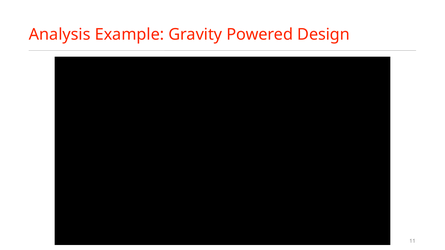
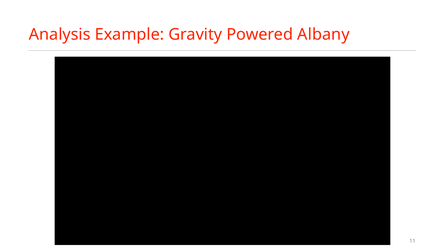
Design: Design -> Albany
